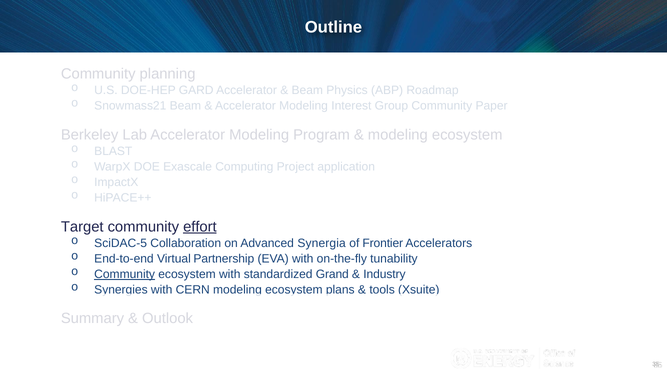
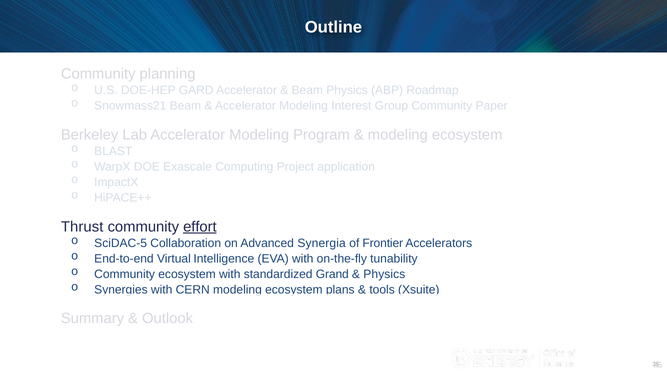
Target: Target -> Thrust
Partnership: Partnership -> Intelligence
Community at (125, 274) underline: present -> none
Industry at (384, 274): Industry -> Physics
